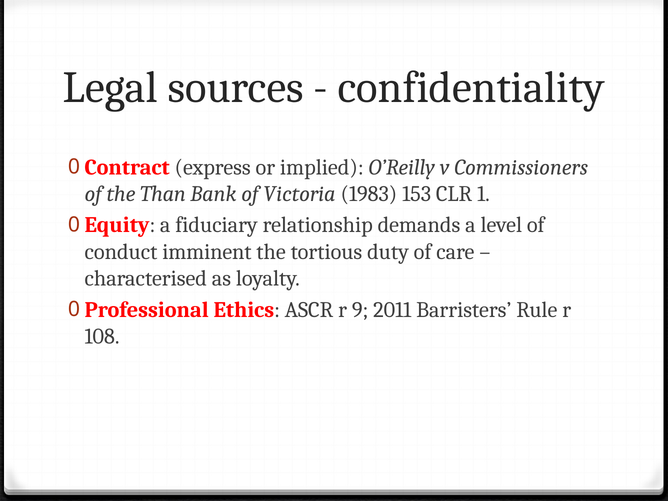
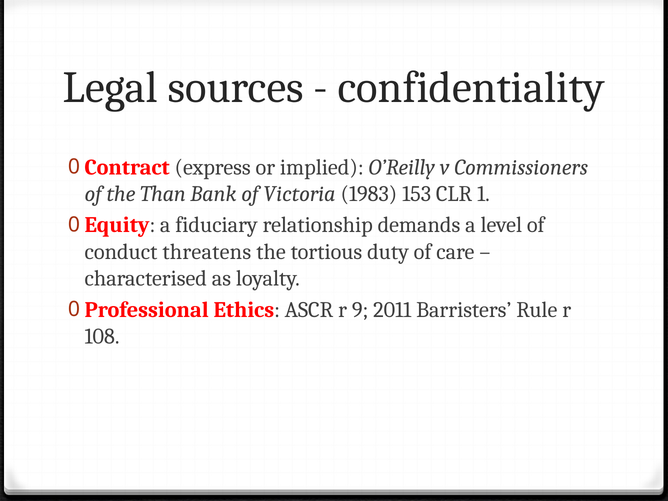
imminent: imminent -> threatens
